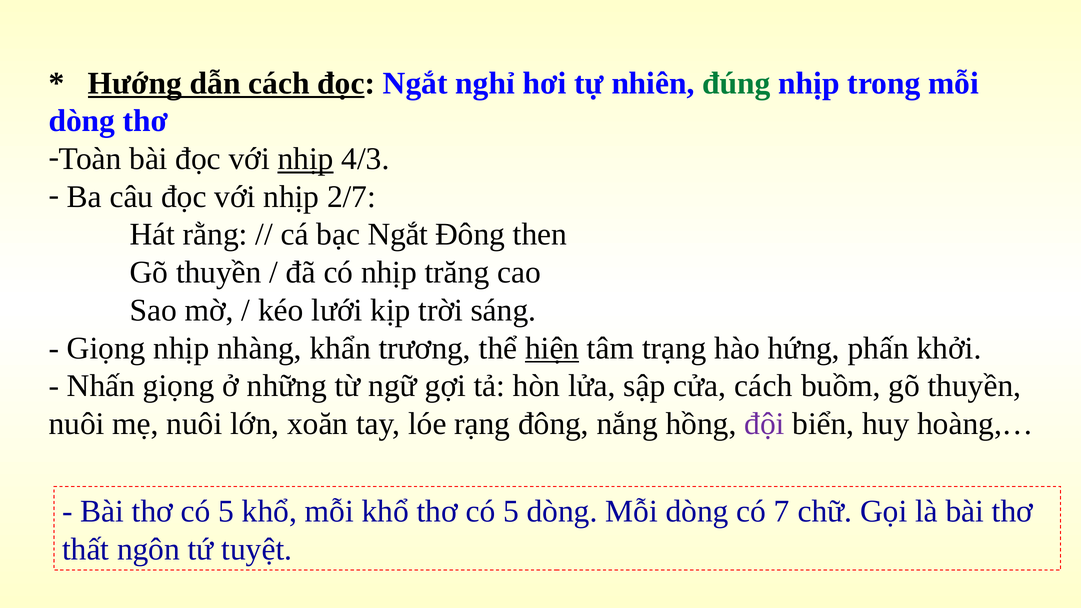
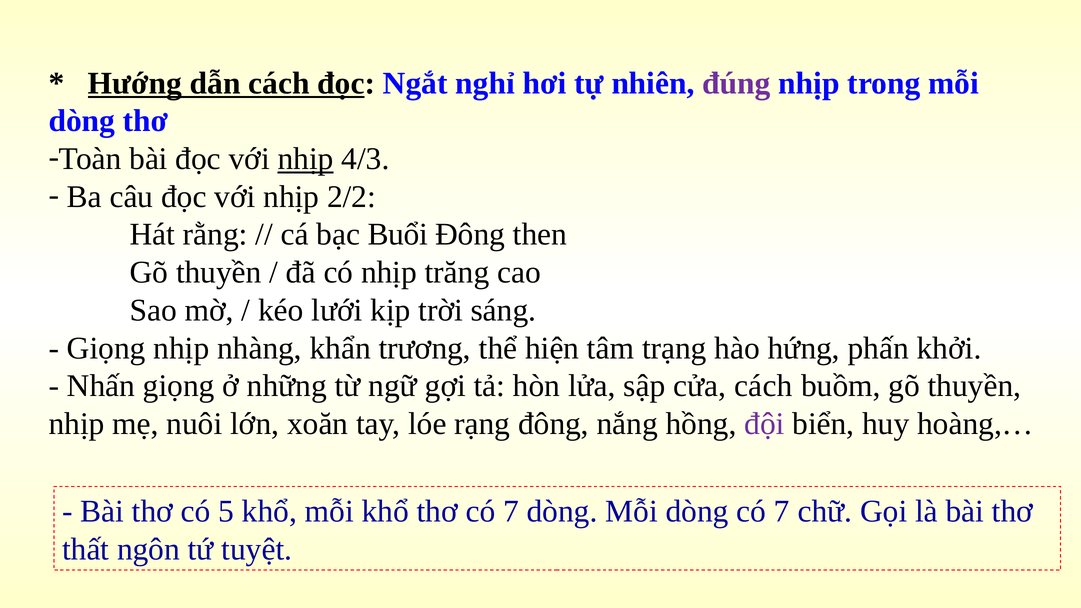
đúng colour: green -> purple
2/7: 2/7 -> 2/2
bạc Ngắt: Ngắt -> Buổi
hiện underline: present -> none
nuôi at (77, 424): nuôi -> nhịp
khổ thơ có 5: 5 -> 7
